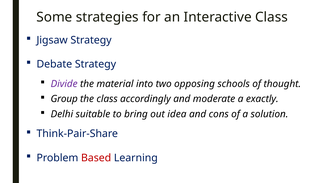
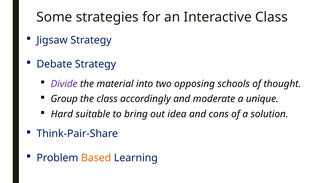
exactly: exactly -> unique
Delhi: Delhi -> Hard
Based colour: red -> orange
